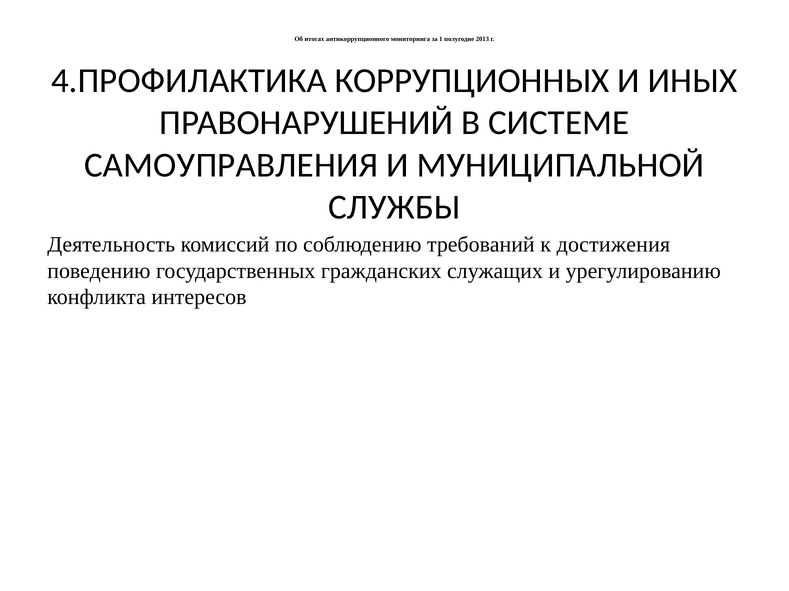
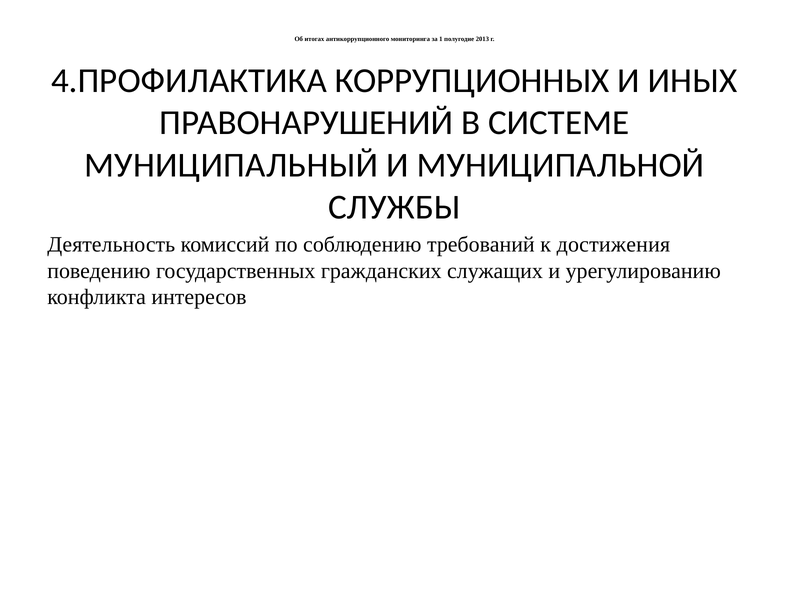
САМОУПРАВЛЕНИЯ: САМОУПРАВЛЕНИЯ -> МУНИЦИПАЛЬНЫЙ
